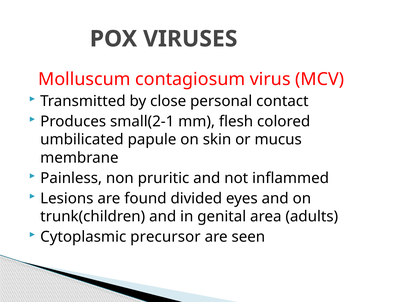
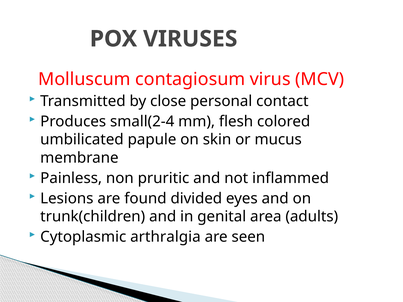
small(2-1: small(2-1 -> small(2-4
precursor: precursor -> arthralgia
